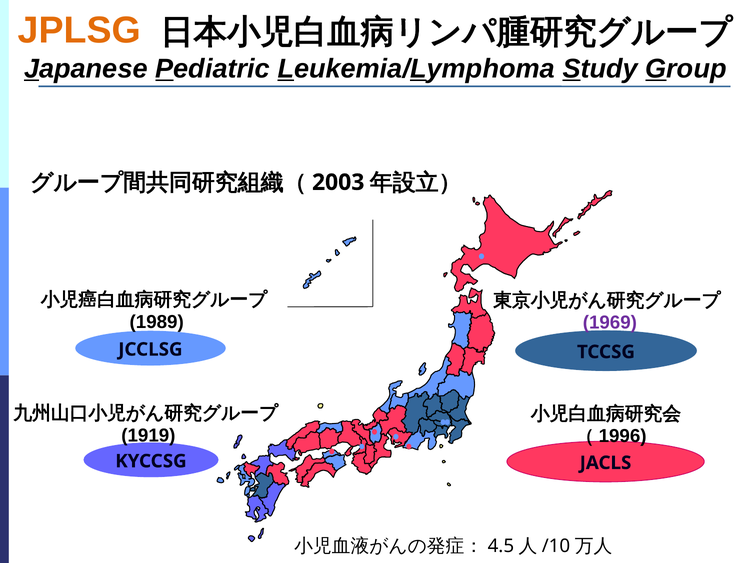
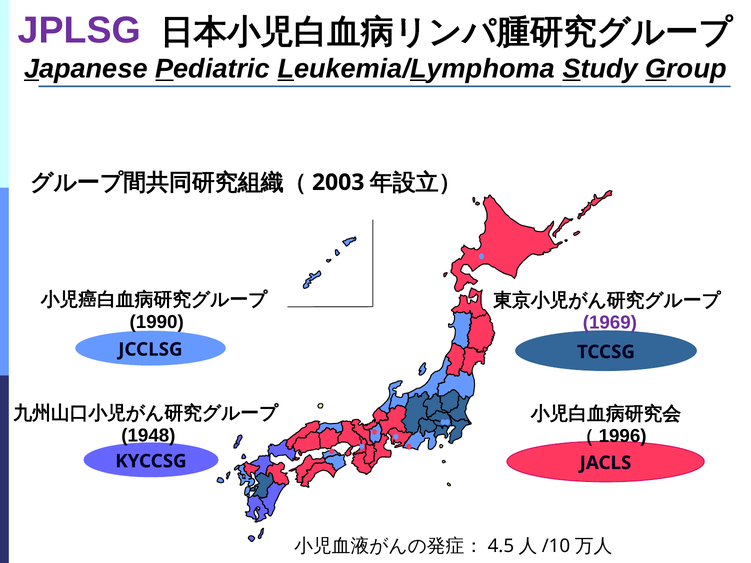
JPLSG colour: orange -> purple
1989: 1989 -> 1990
1919: 1919 -> 1948
